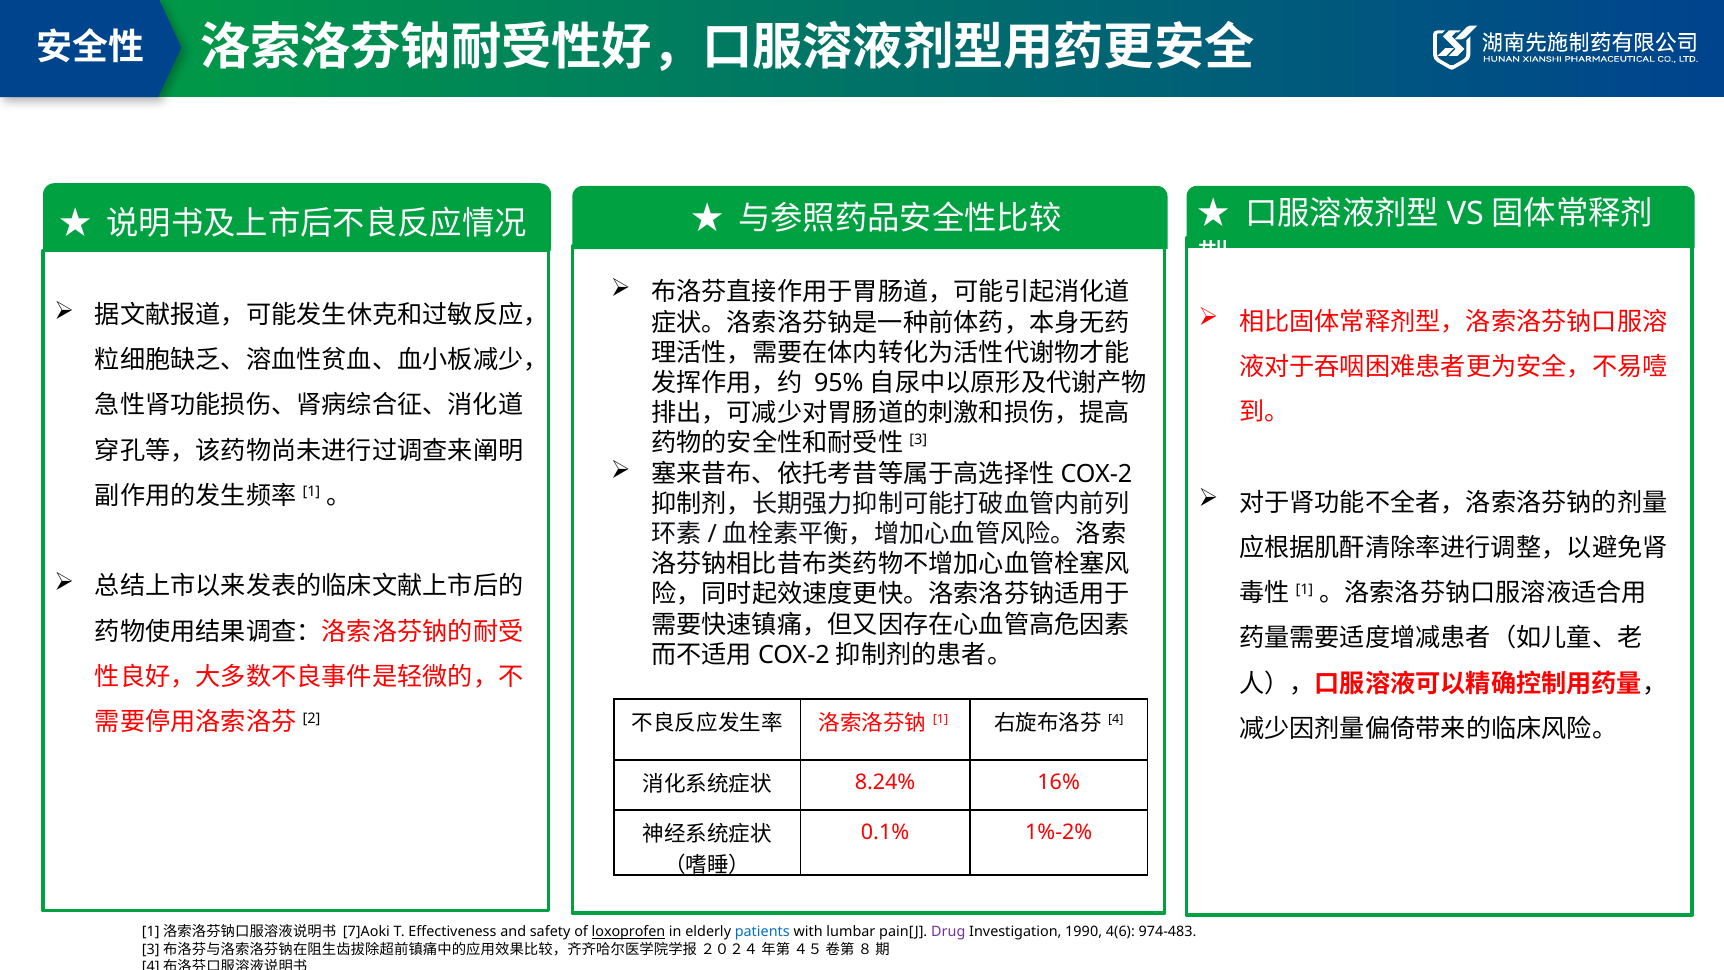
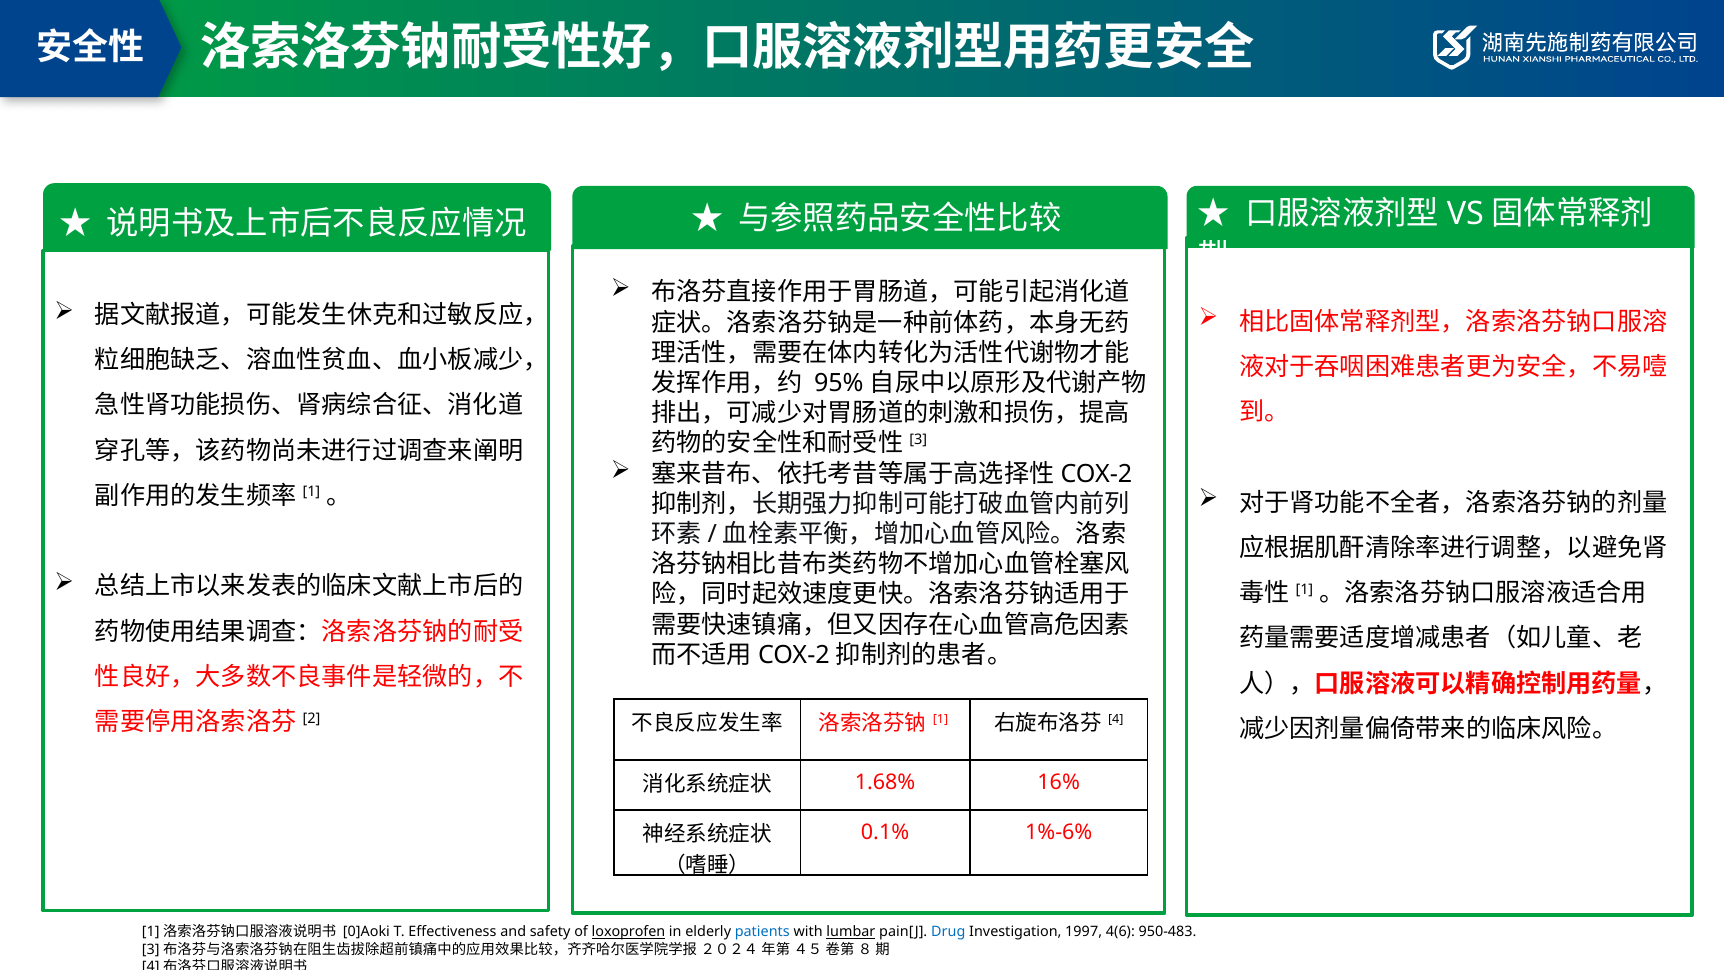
8.24%: 8.24% -> 1.68%
1%-2%: 1%-2% -> 1%-6%
7]Aoki: 7]Aoki -> 0]Aoki
lumbar underline: none -> present
Drug colour: purple -> blue
1990: 1990 -> 1997
974-483: 974-483 -> 950-483
